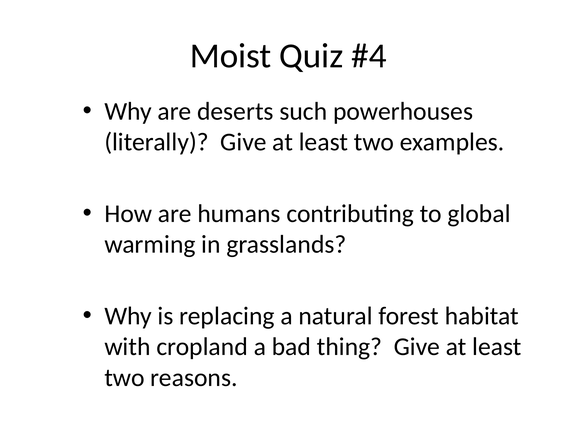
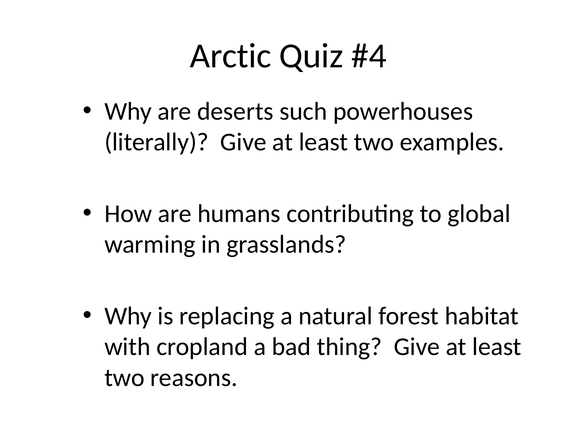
Moist: Moist -> Arctic
